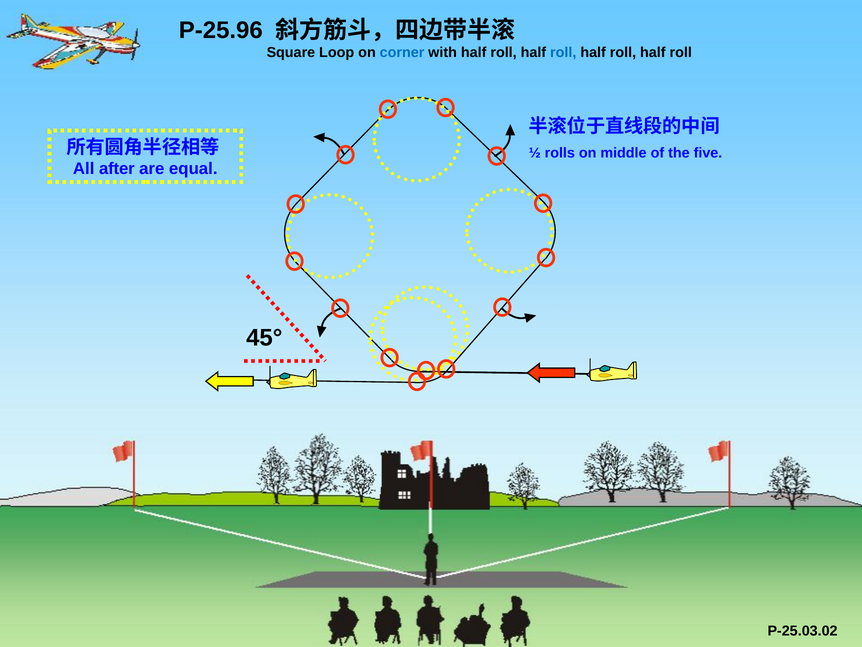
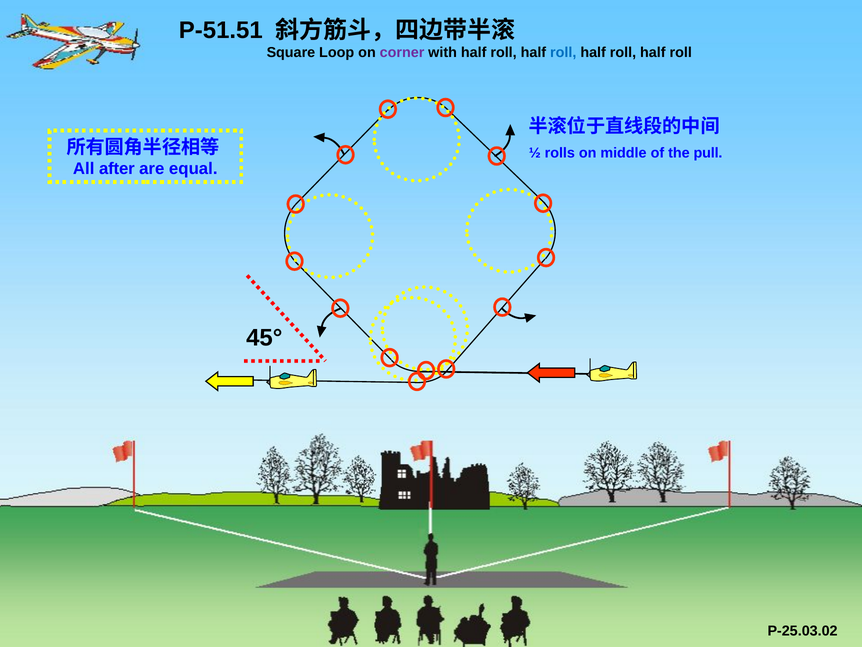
P-25.96: P-25.96 -> P-51.51
corner colour: blue -> purple
five: five -> pull
